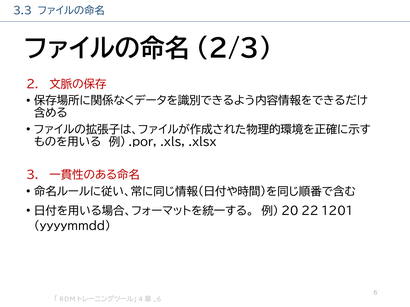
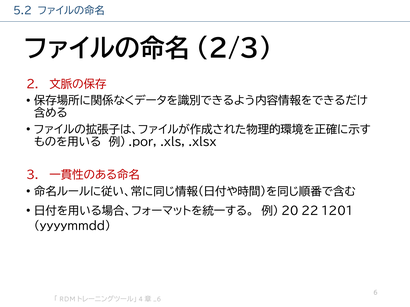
3.3: 3.3 -> 5.2
